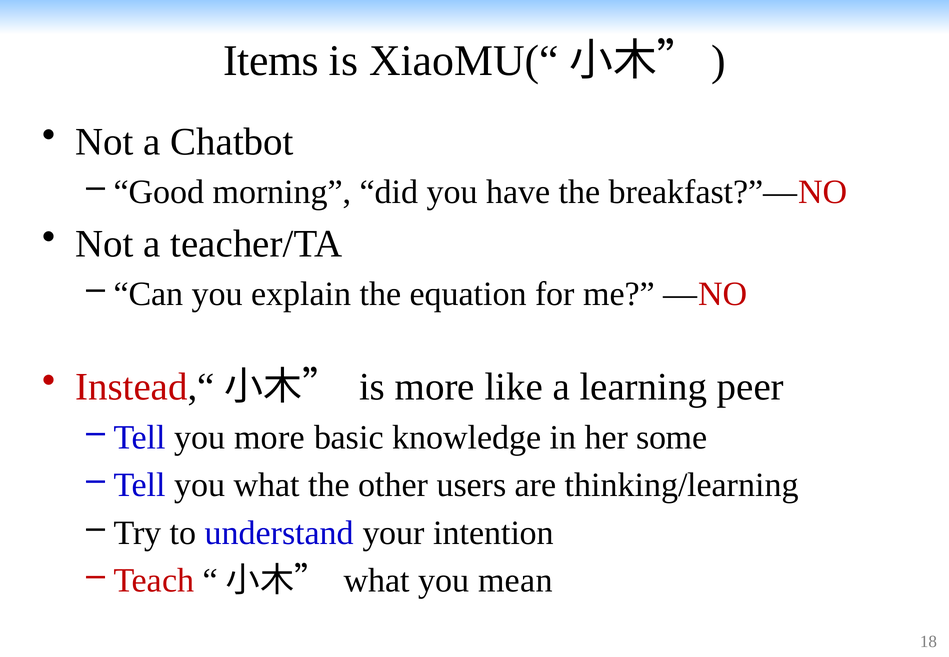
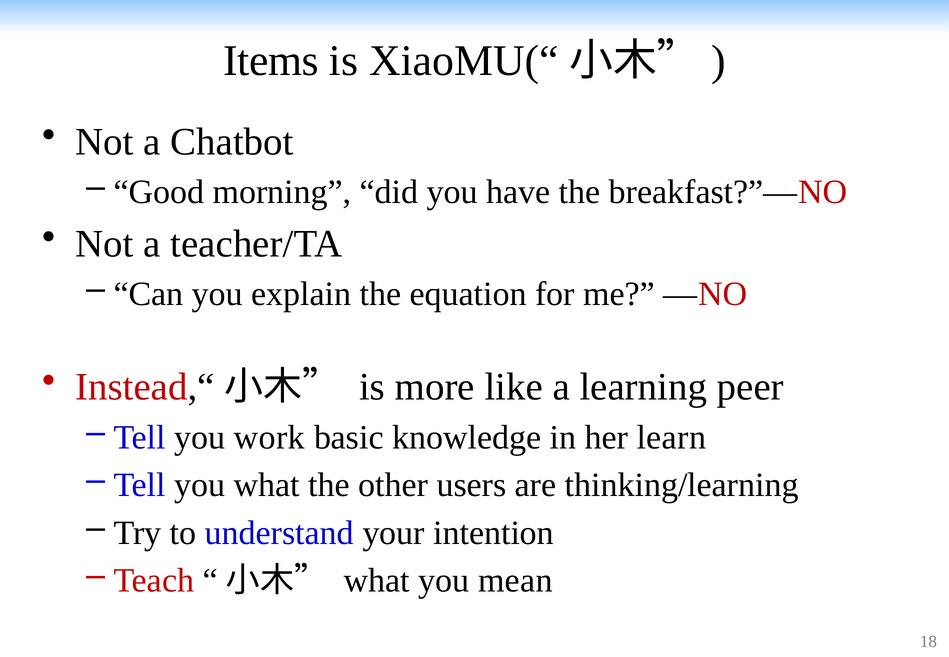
you more: more -> work
some: some -> learn
